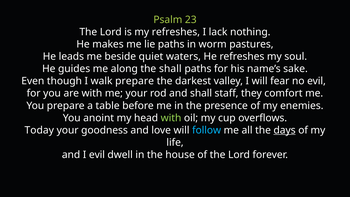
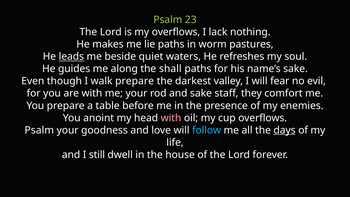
my refreshes: refreshes -> overflows
leads underline: none -> present
and shall: shall -> sake
with at (171, 118) colour: light green -> pink
Today at (39, 130): Today -> Psalm
I evil: evil -> still
